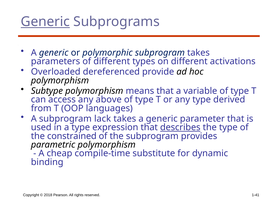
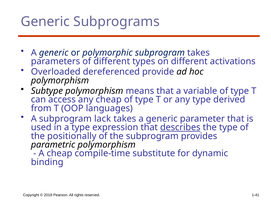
Generic at (45, 22) underline: present -> none
any above: above -> cheap
constrained: constrained -> positionally
